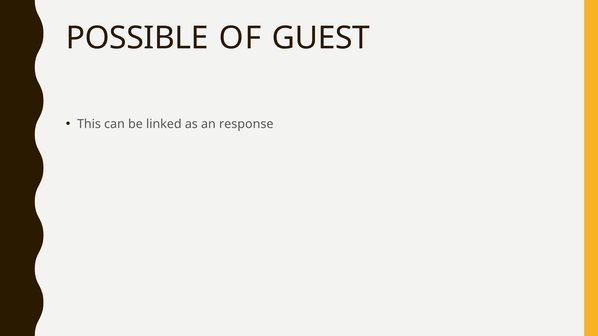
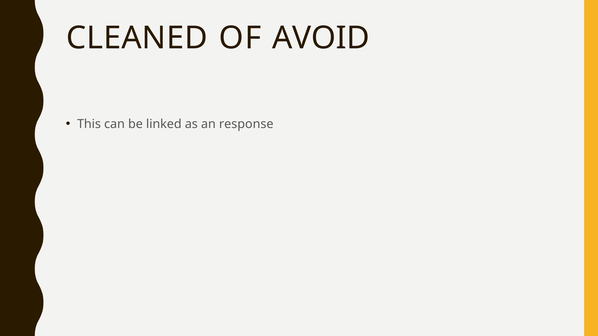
POSSIBLE: POSSIBLE -> CLEANED
GUEST: GUEST -> AVOID
